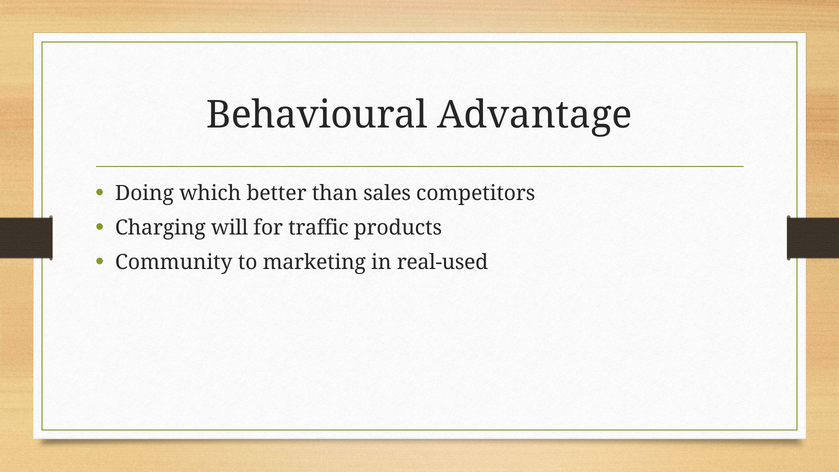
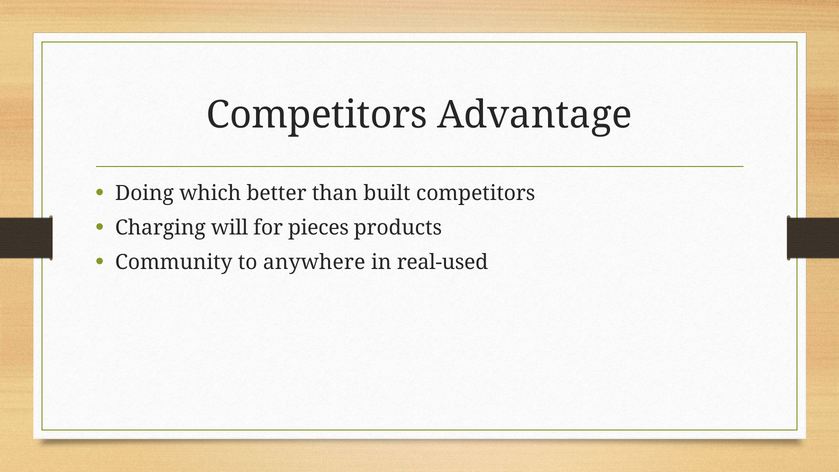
Behavioural at (317, 115): Behavioural -> Competitors
sales: sales -> built
traffic: traffic -> pieces
marketing: marketing -> anywhere
